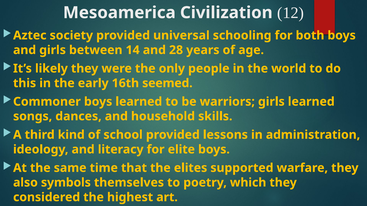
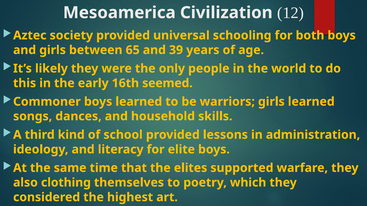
14: 14 -> 65
28: 28 -> 39
symbols: symbols -> clothing
